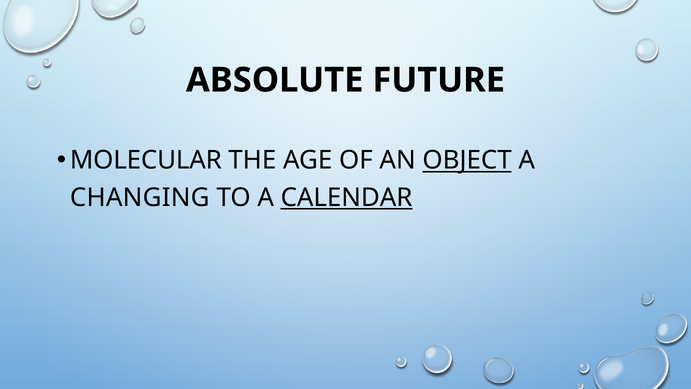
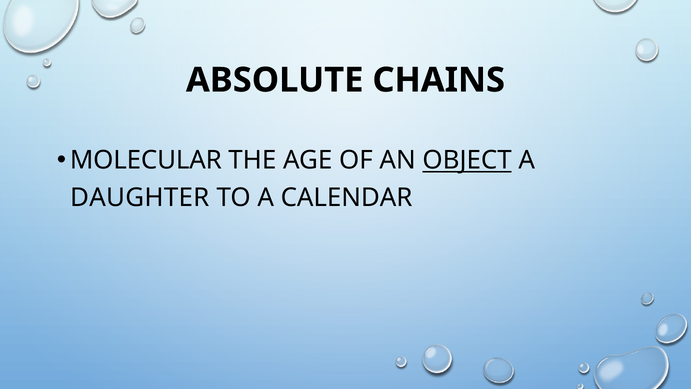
FUTURE: FUTURE -> CHAINS
CHANGING: CHANGING -> DAUGHTER
CALENDAR underline: present -> none
